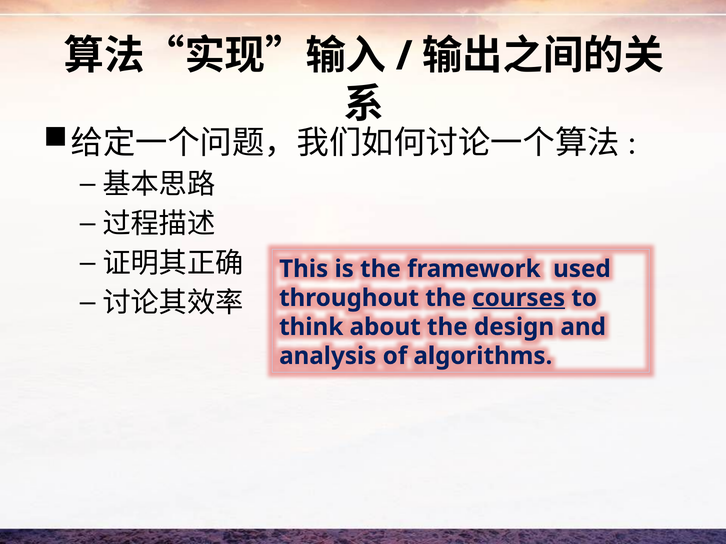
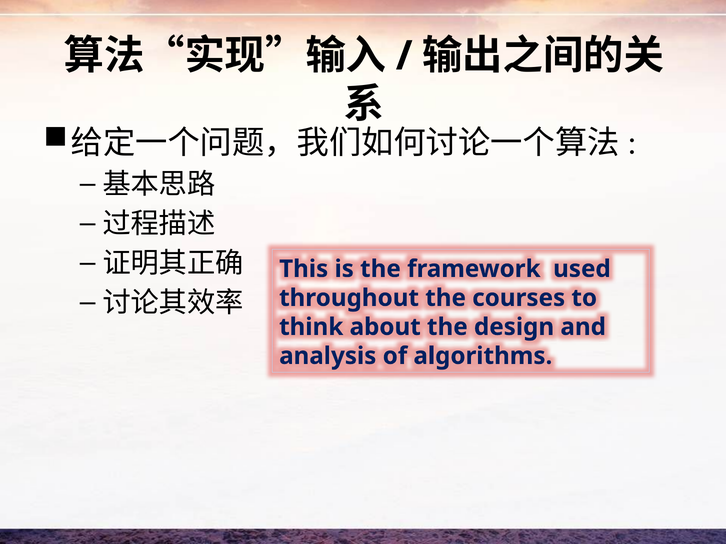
courses underline: present -> none
